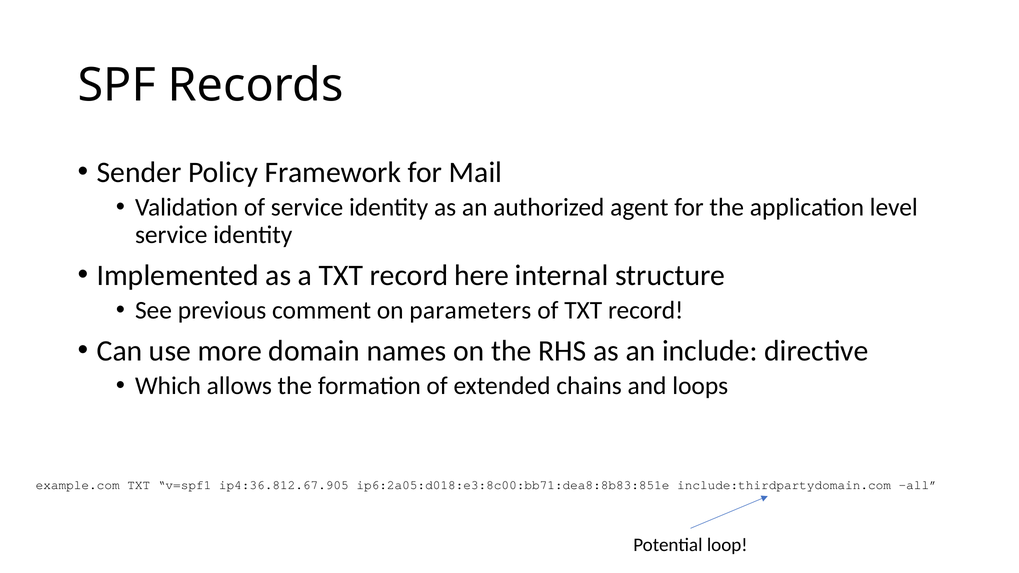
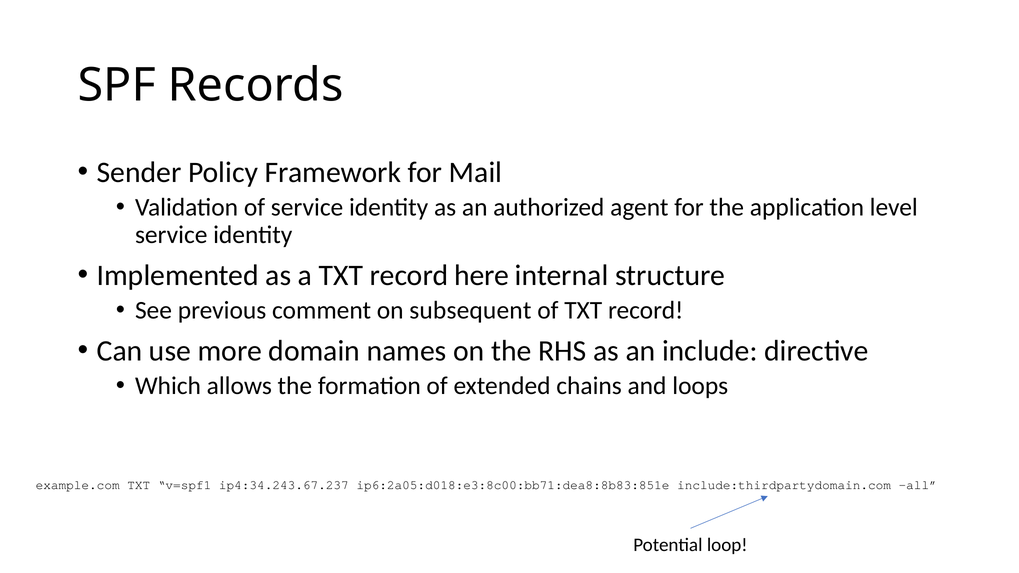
parameters: parameters -> subsequent
ip4:36.812.67.905: ip4:36.812.67.905 -> ip4:34.243.67.237
